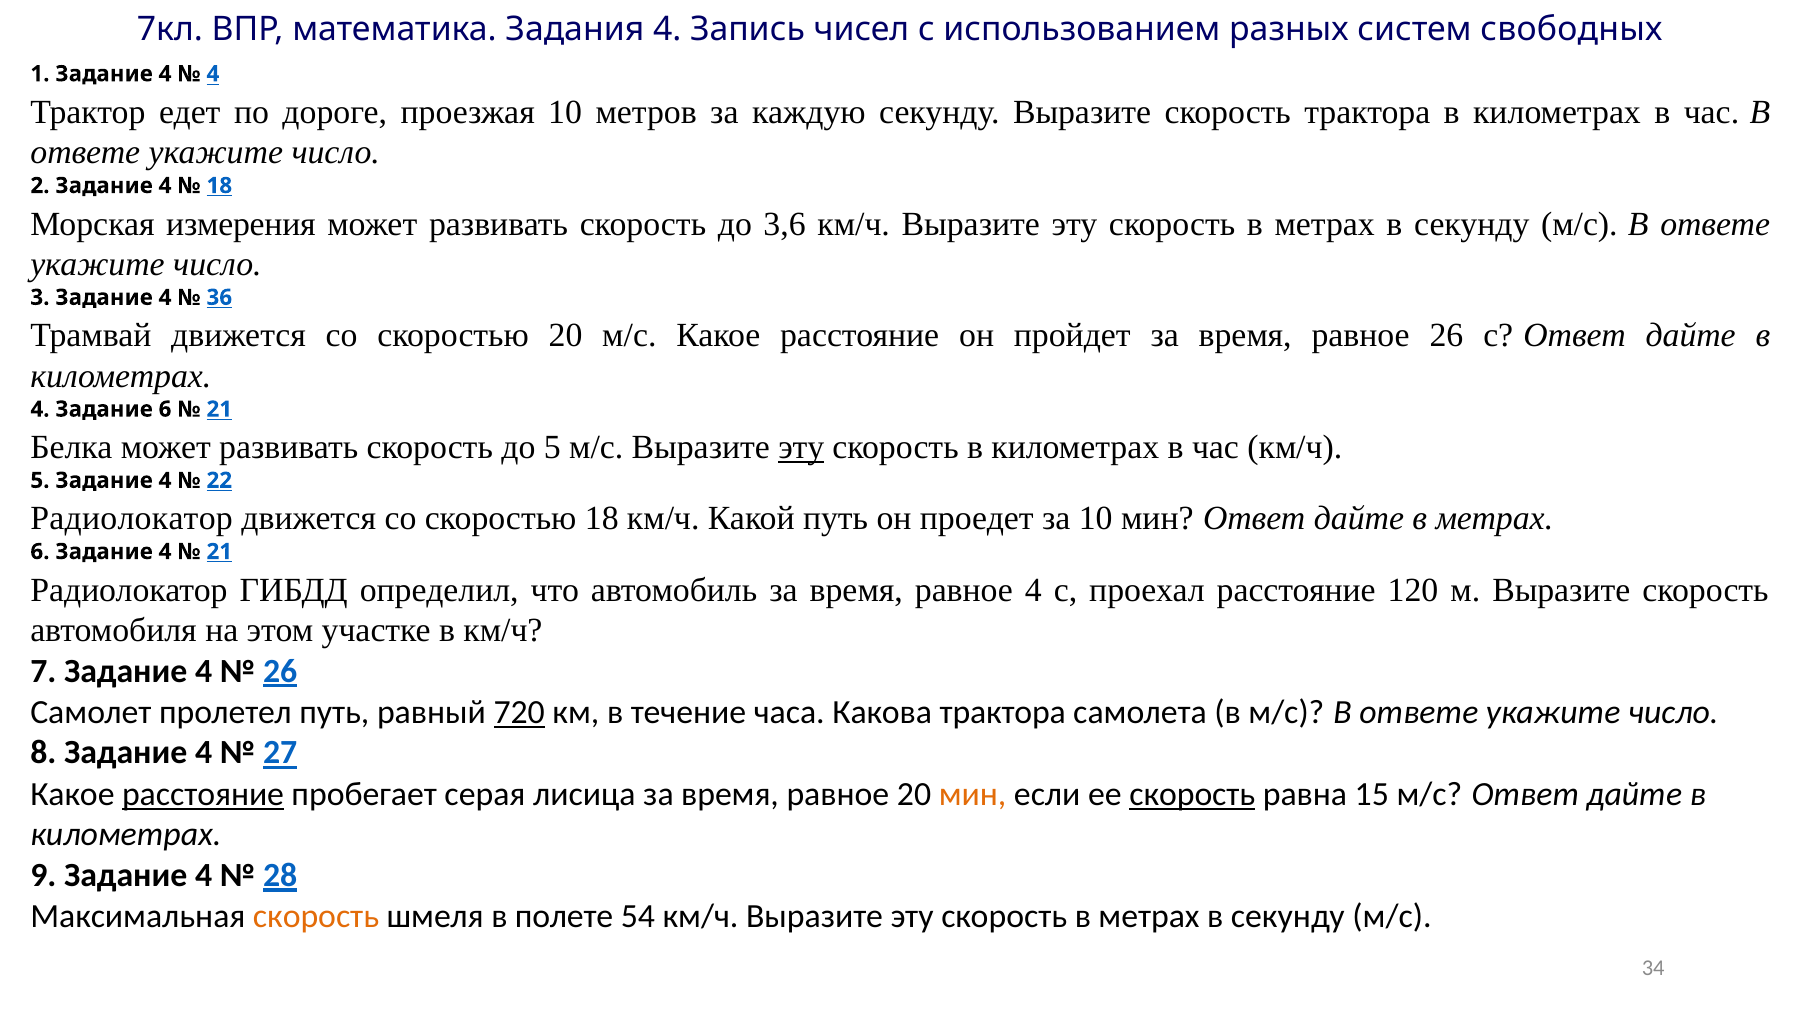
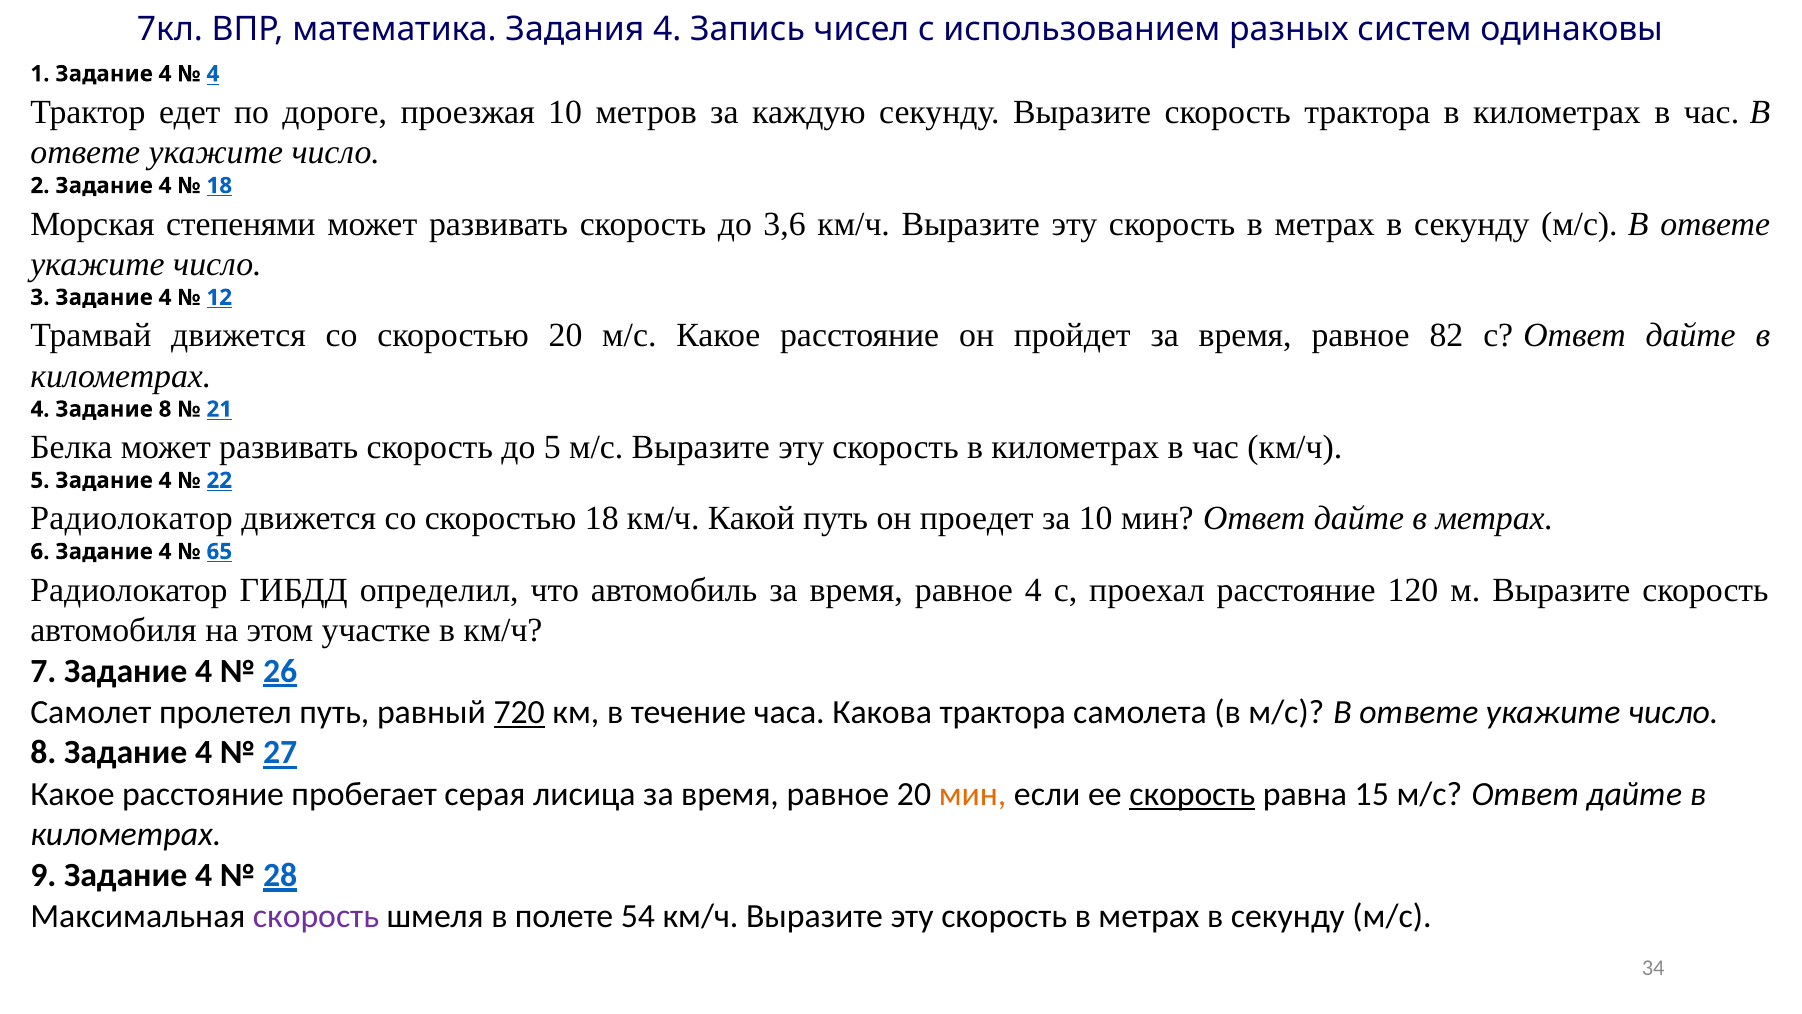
свободных: свободных -> одинаковы
измерения: измерения -> степенями
36: 36 -> 12
равное 26: 26 -> 82
Задание 6: 6 -> 8
эту at (801, 447) underline: present -> none
21 at (219, 551): 21 -> 65
расстояние at (203, 794) underline: present -> none
скорость at (316, 916) colour: orange -> purple
